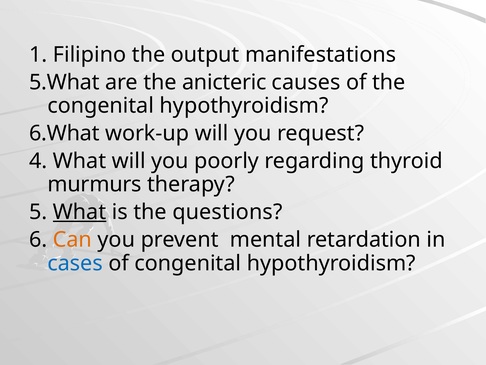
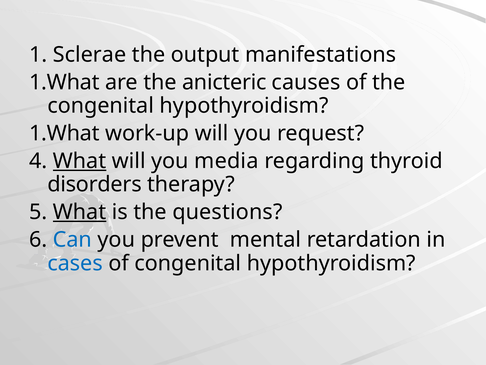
Filipino: Filipino -> Sclerae
5.What at (64, 82): 5.What -> 1.What
6.What at (64, 133): 6.What -> 1.What
What at (80, 161) underline: none -> present
poorly: poorly -> media
murmurs: murmurs -> disorders
Can colour: orange -> blue
